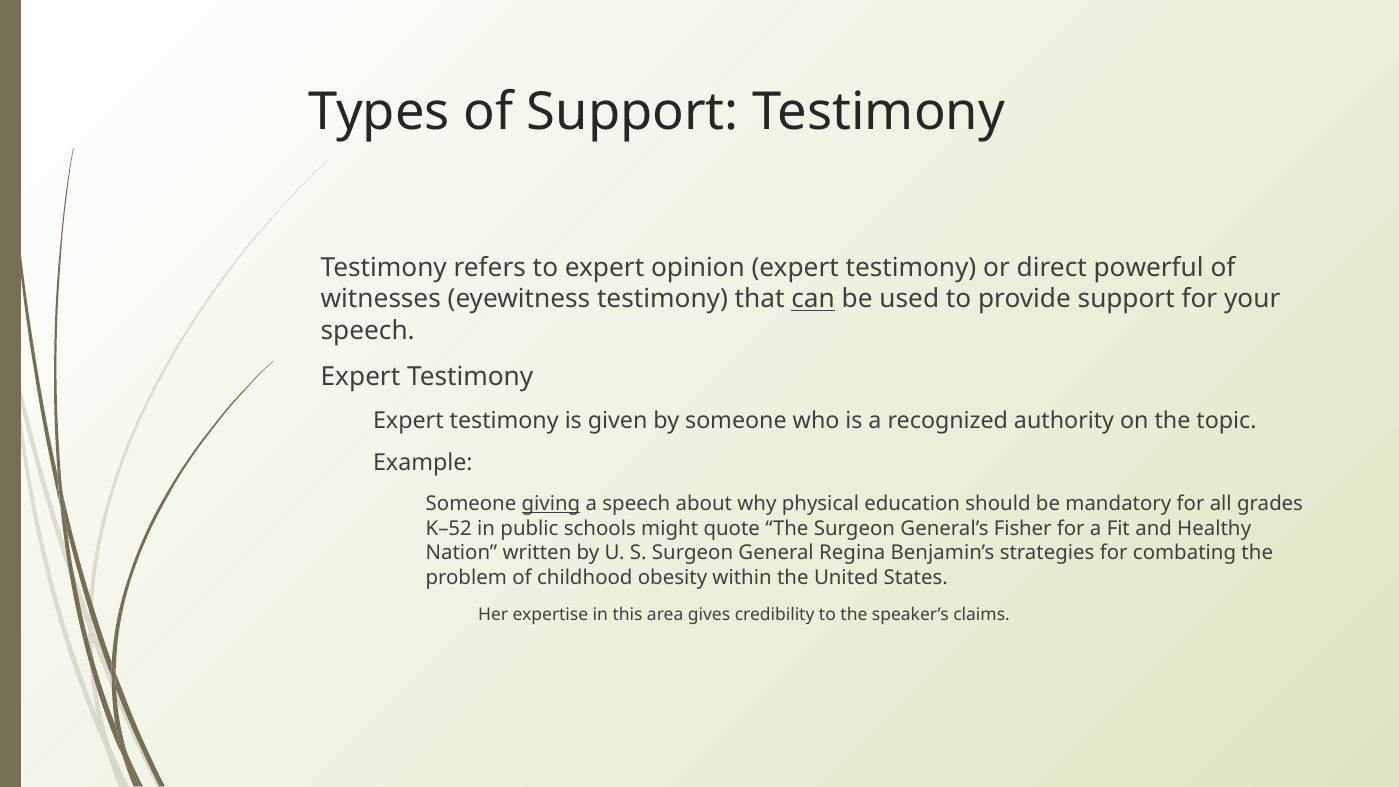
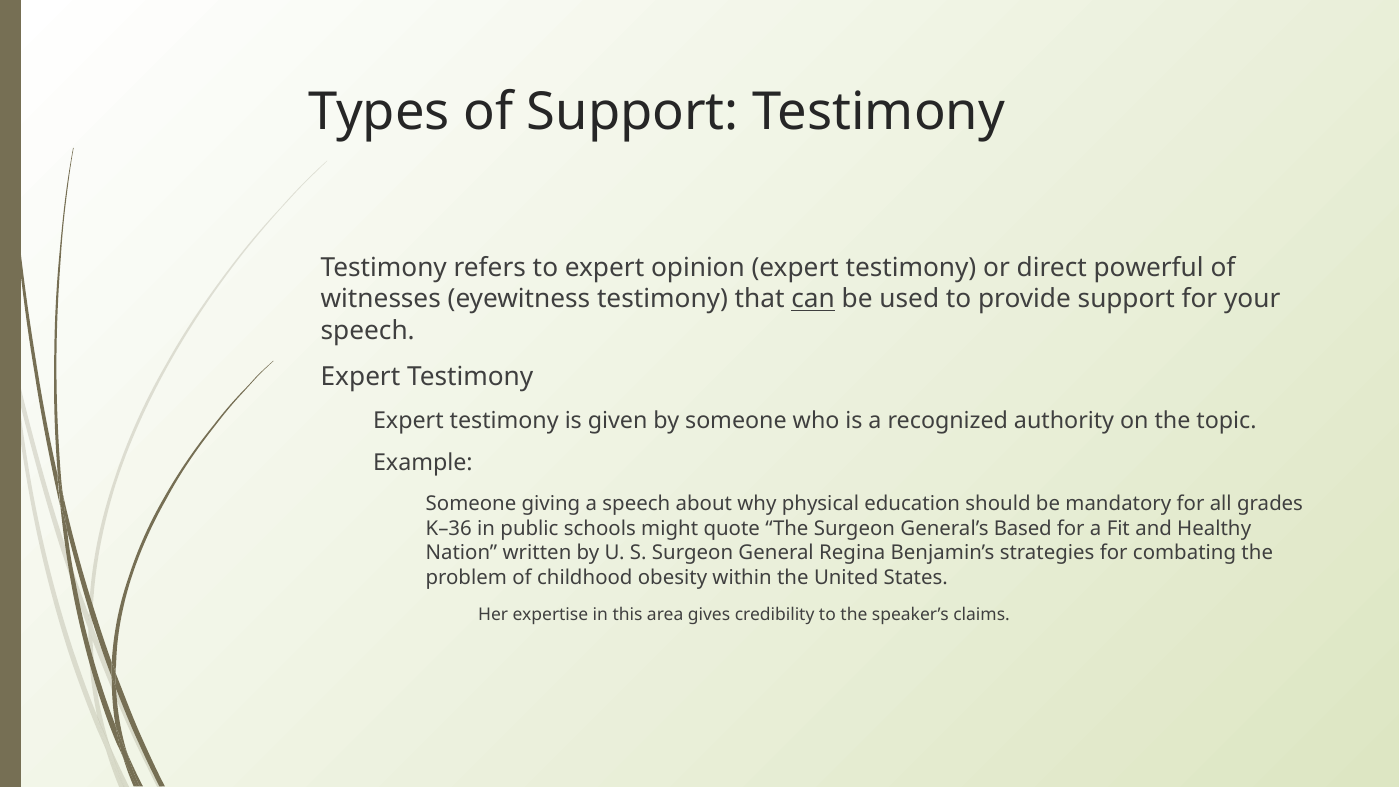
giving underline: present -> none
K–52: K–52 -> K–36
Fisher: Fisher -> Based
